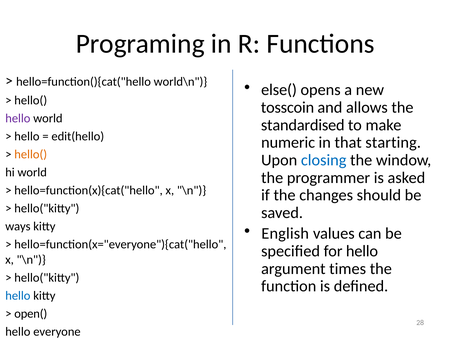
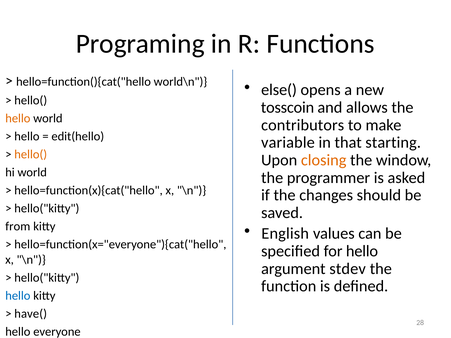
hello at (18, 118) colour: purple -> orange
standardised: standardised -> contributors
numeric: numeric -> variable
closing colour: blue -> orange
ways: ways -> from
times: times -> stdev
open(: open( -> have(
